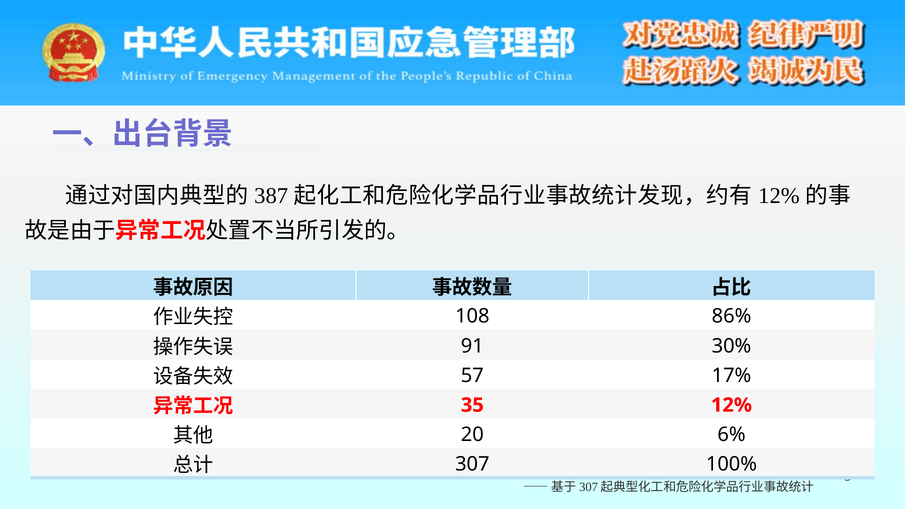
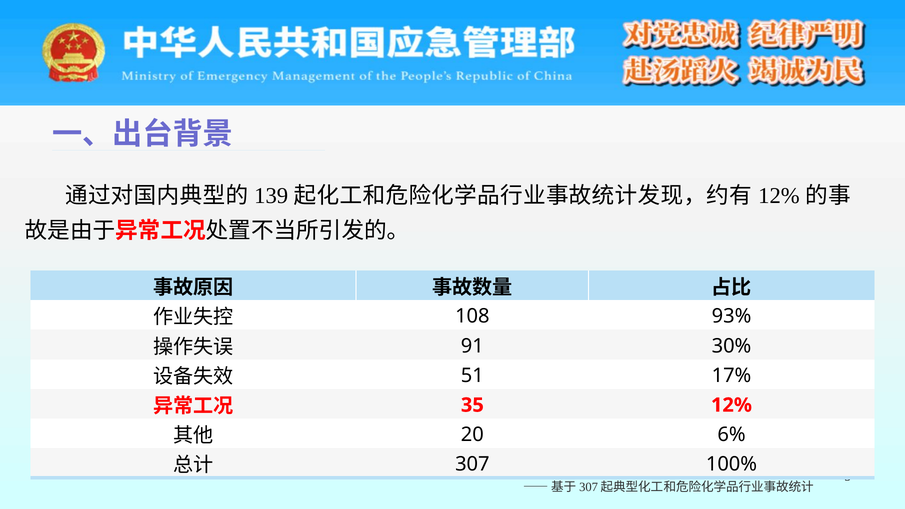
387: 387 -> 139
86%: 86% -> 93%
57: 57 -> 51
